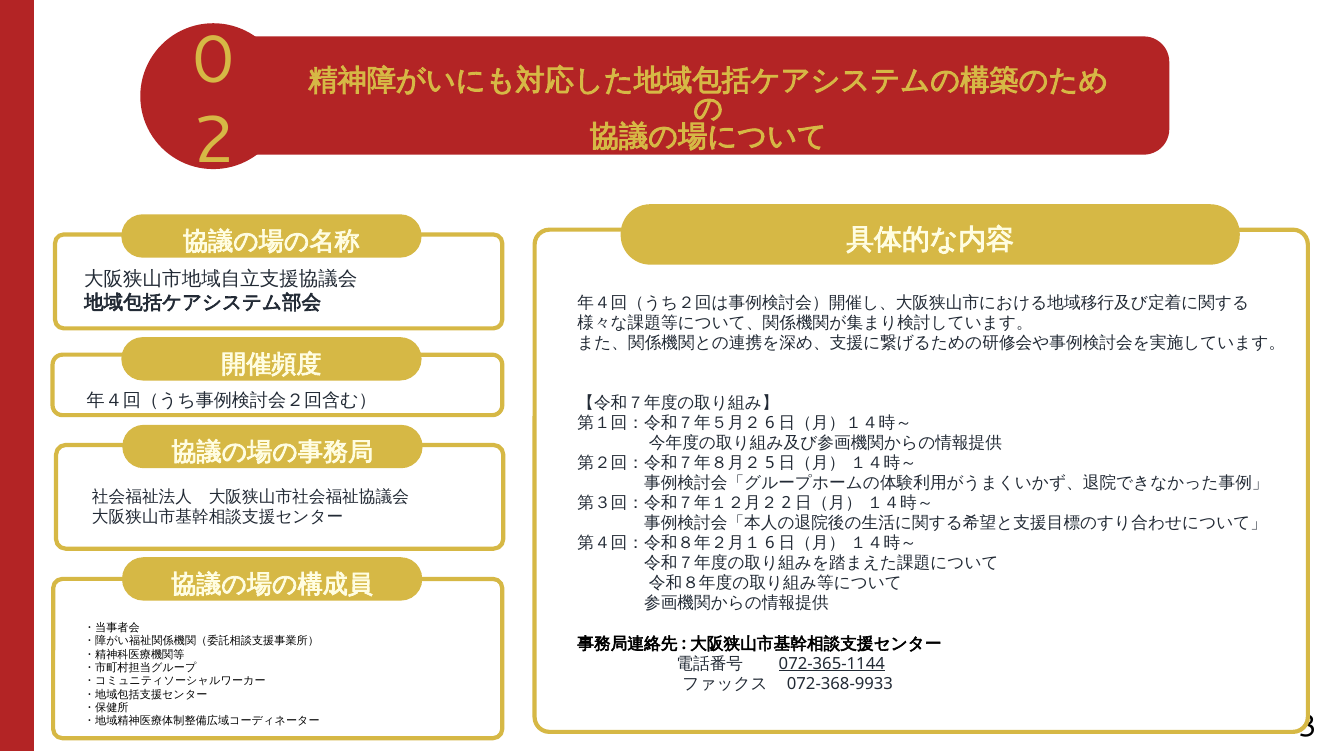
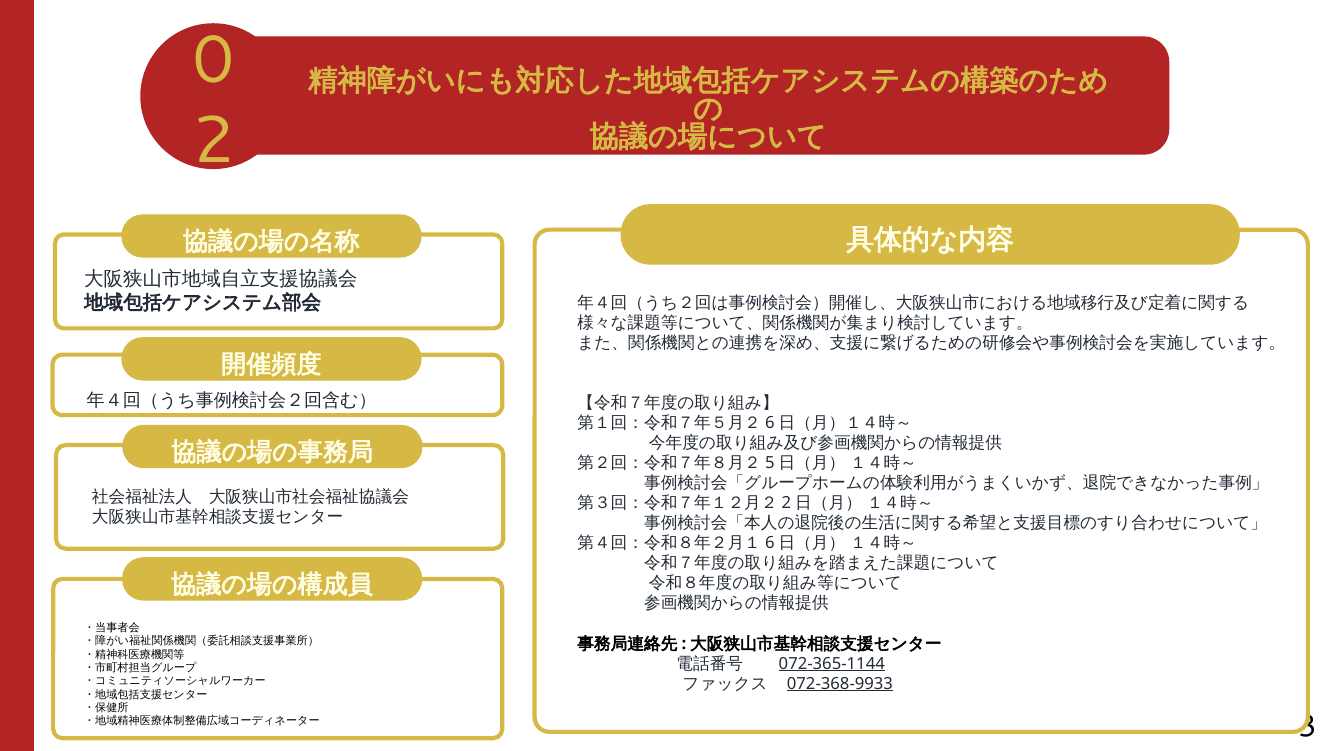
072-368-9933 underline: none -> present
